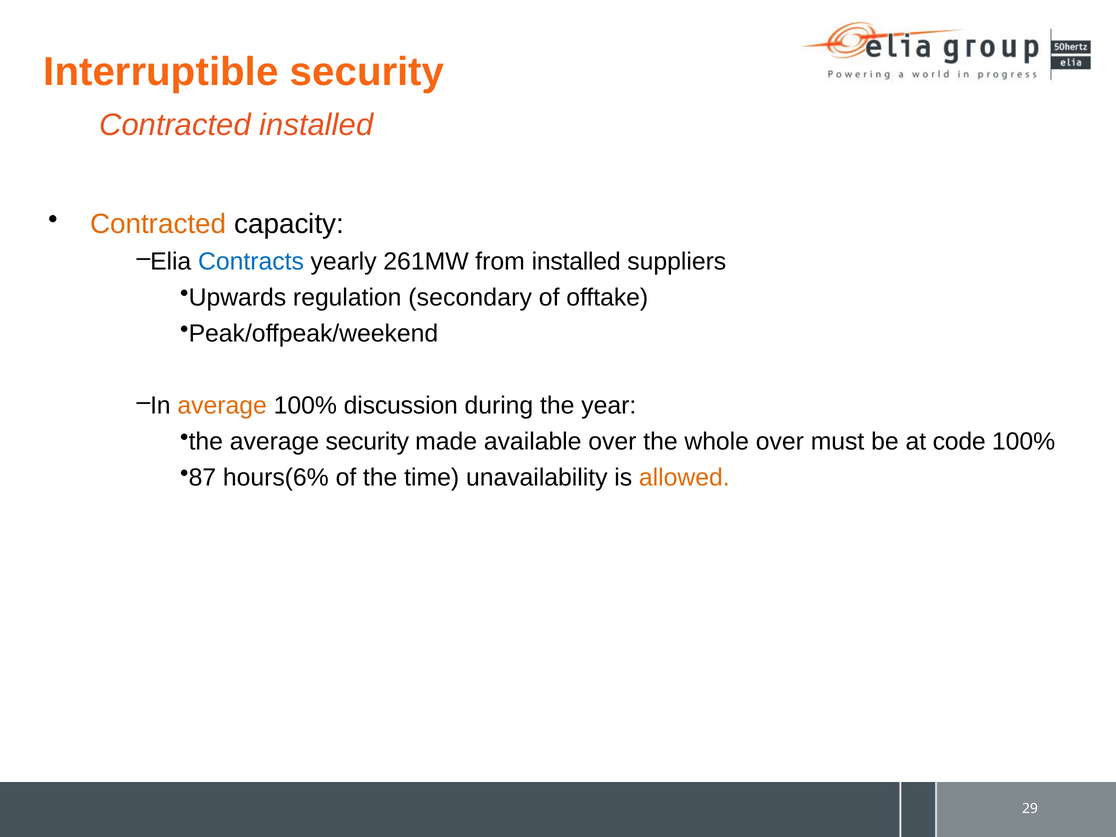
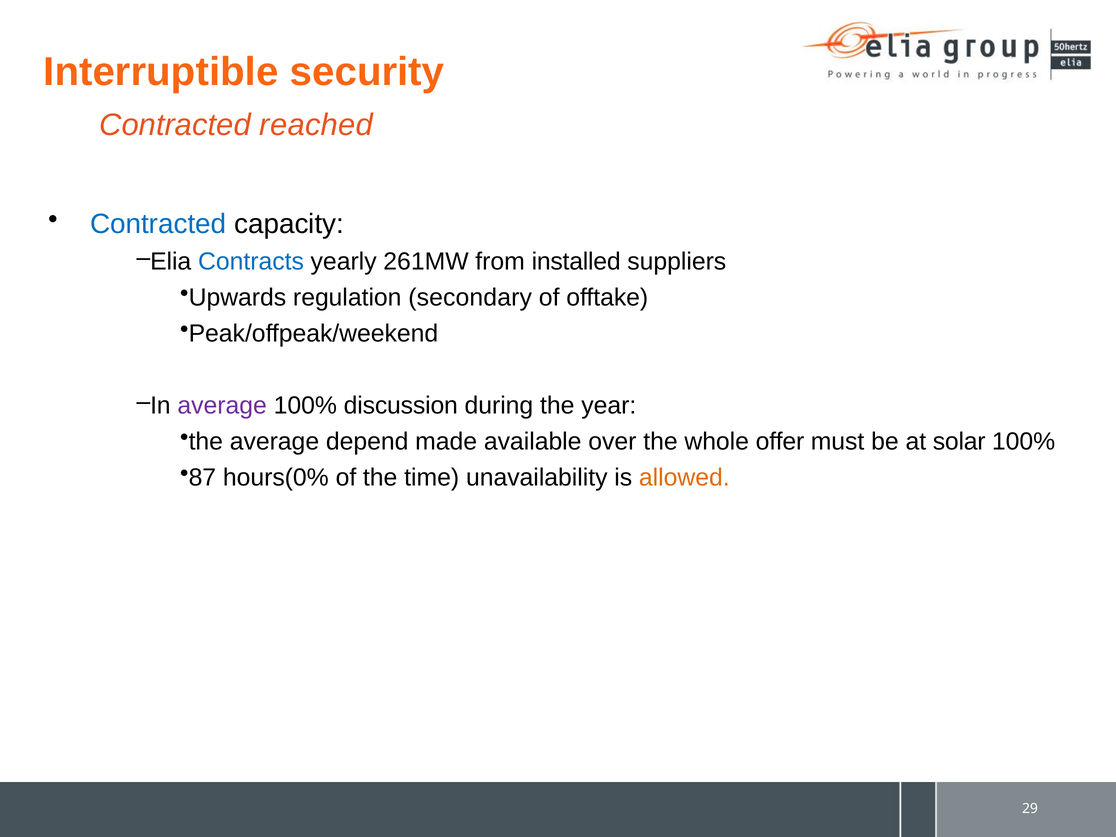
Contracted installed: installed -> reached
Contracted at (158, 224) colour: orange -> blue
average at (222, 405) colour: orange -> purple
average security: security -> depend
whole over: over -> offer
code: code -> solar
hours(6%: hours(6% -> hours(0%
